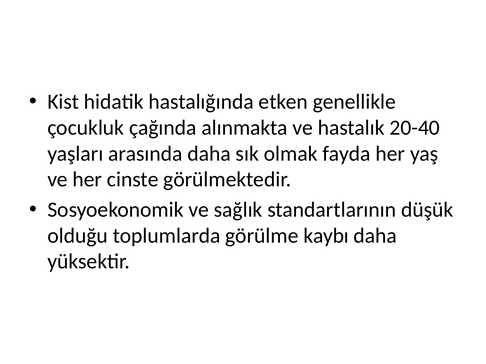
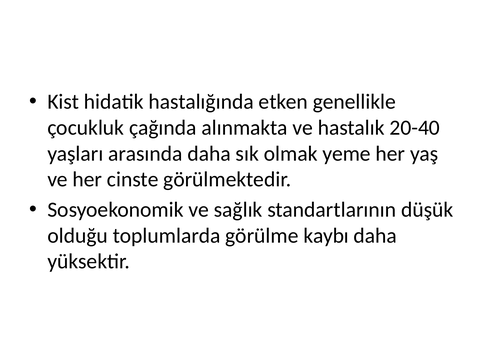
fayda: fayda -> yeme
